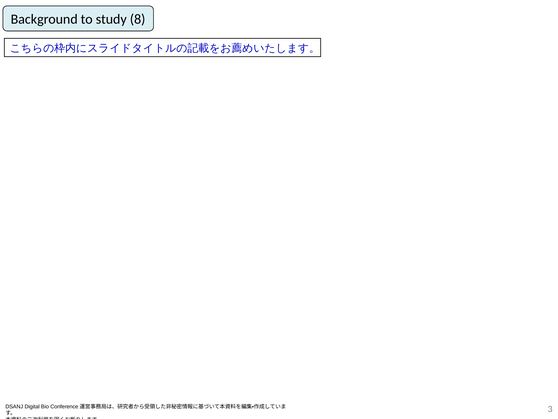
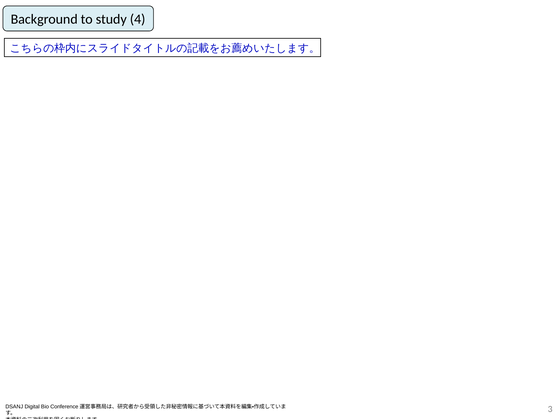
8: 8 -> 4
